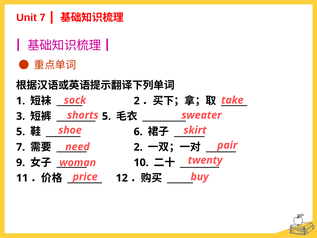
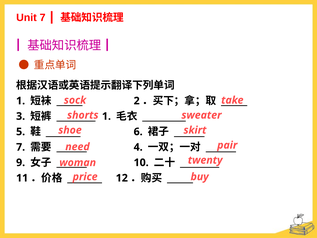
5 at (106, 116): 5 -> 1
2 at (138, 147): 2 -> 4
